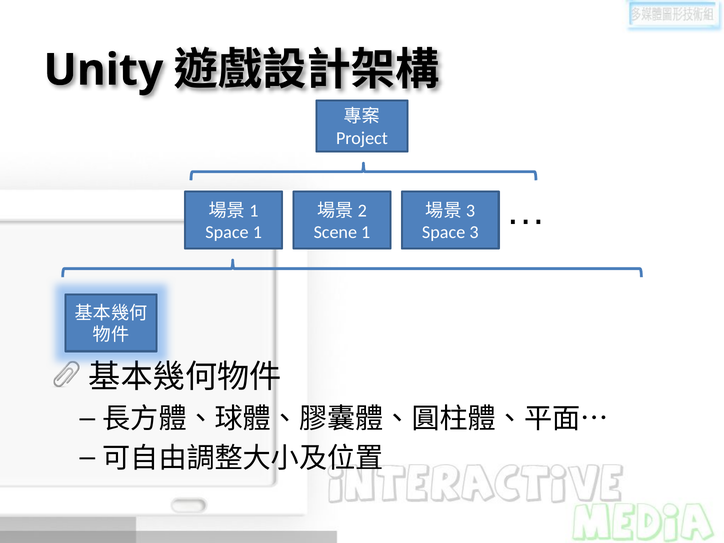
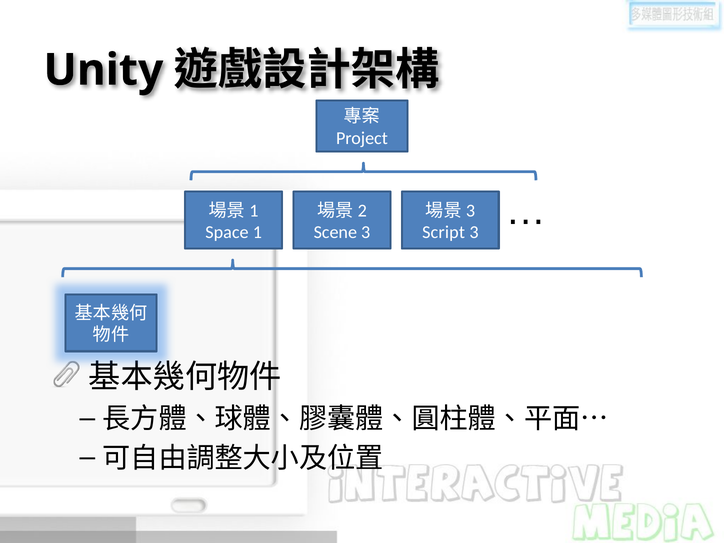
Scene 1: 1 -> 3
Space at (444, 232): Space -> Script
